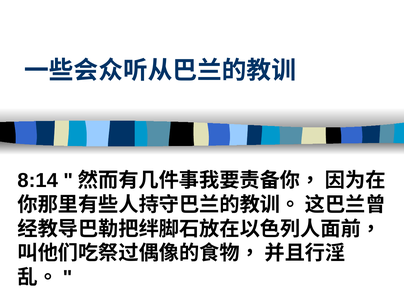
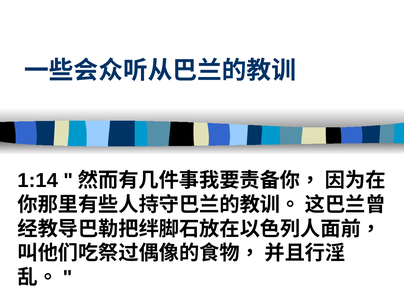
8:14: 8:14 -> 1:14
